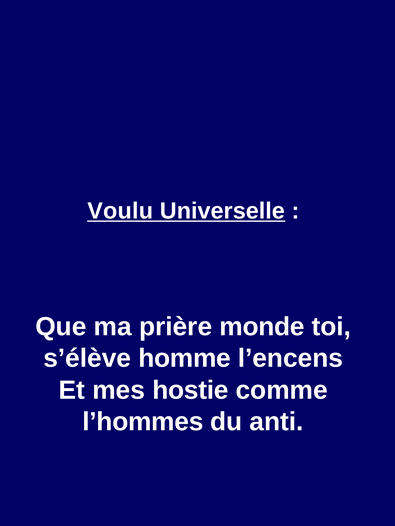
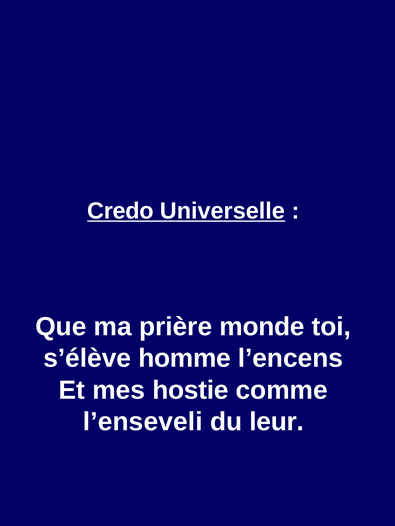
Voulu: Voulu -> Credo
l’hommes: l’hommes -> l’enseveli
anti: anti -> leur
